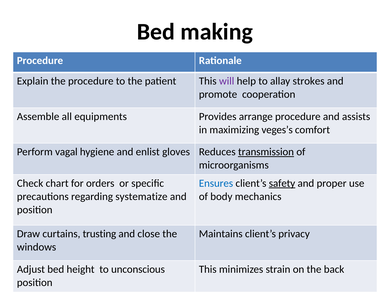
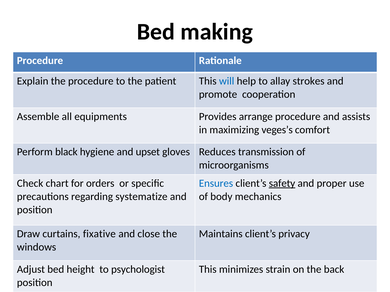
will colour: purple -> blue
vagal: vagal -> black
enlist: enlist -> upset
transmission underline: present -> none
trusting: trusting -> fixative
unconscious: unconscious -> psychologist
